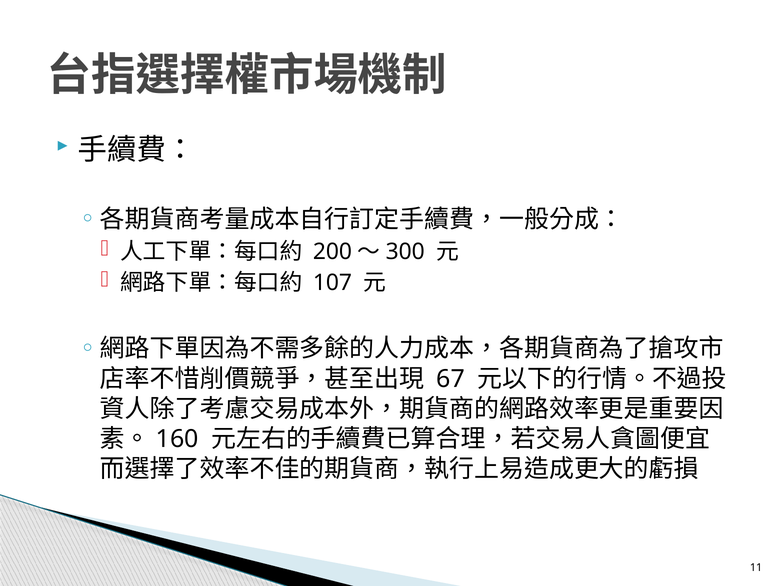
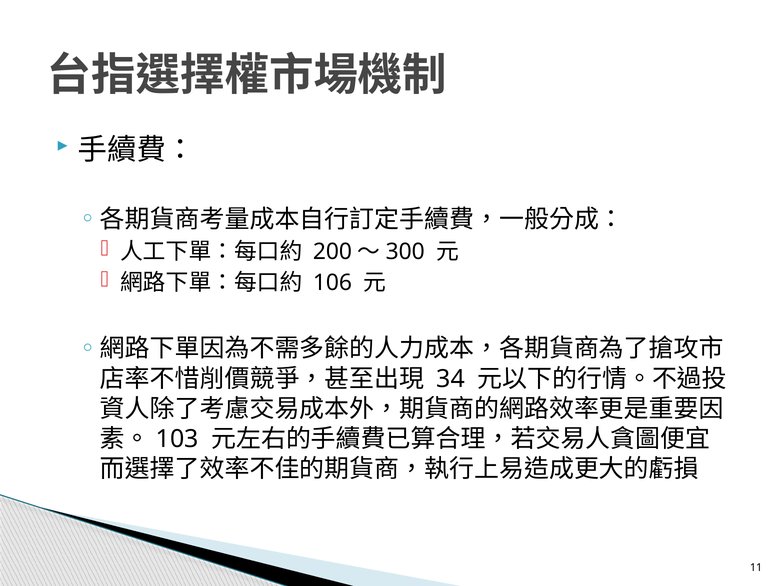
107: 107 -> 106
67: 67 -> 34
160: 160 -> 103
